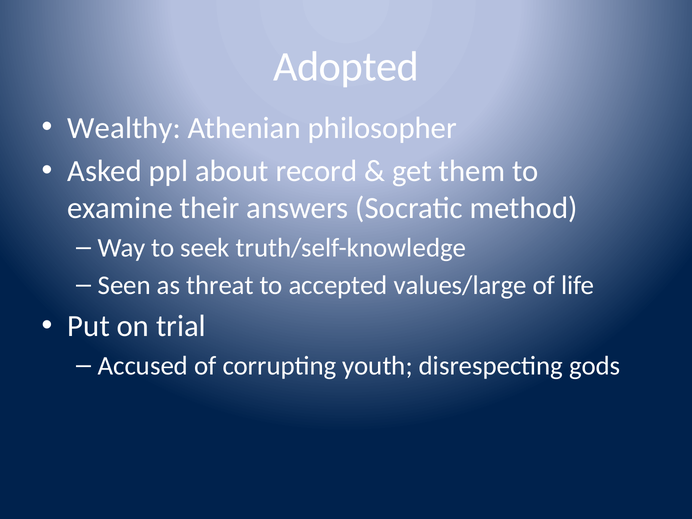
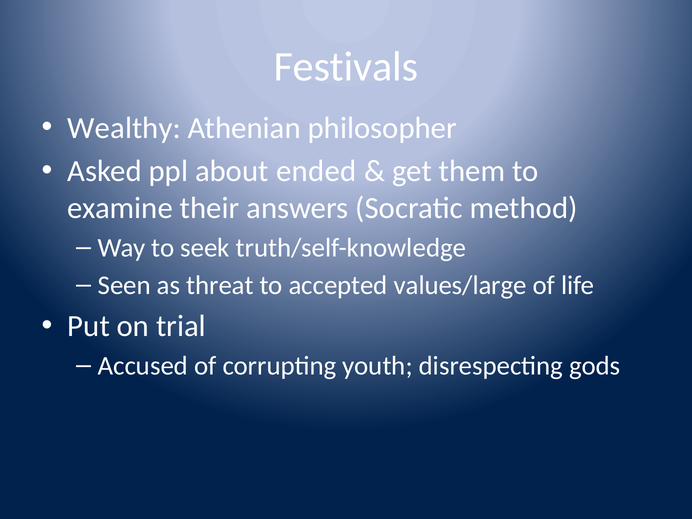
Adopted: Adopted -> Festivals
record: record -> ended
